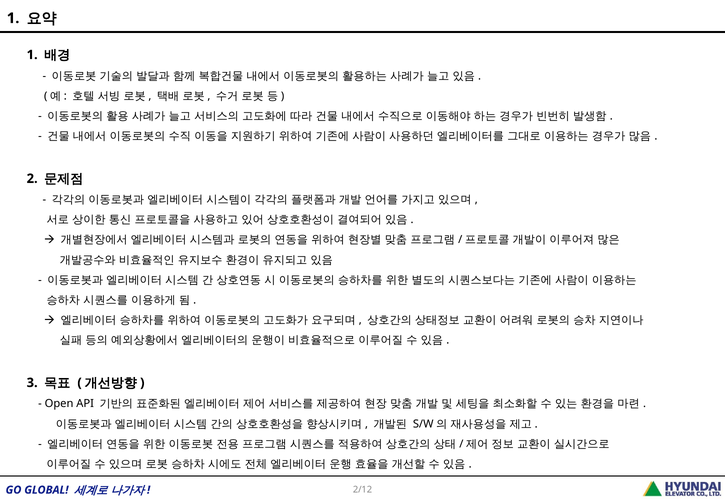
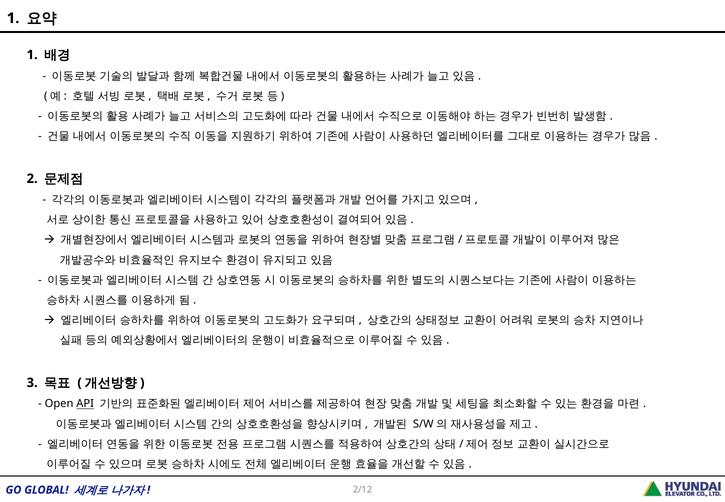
API underline: none -> present
